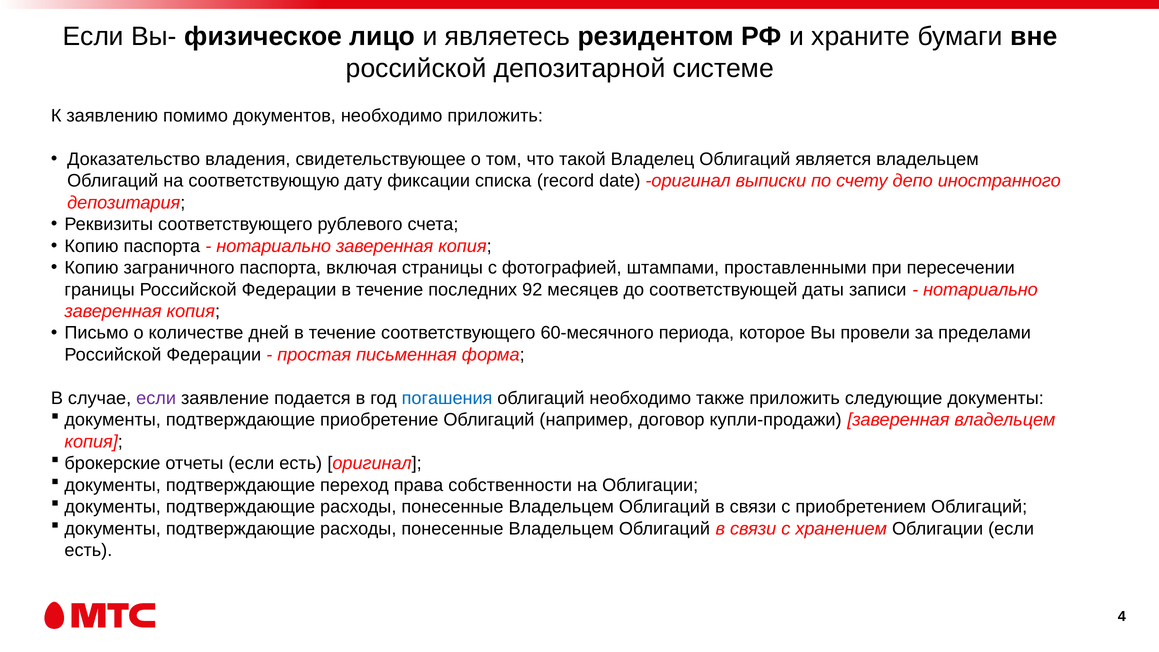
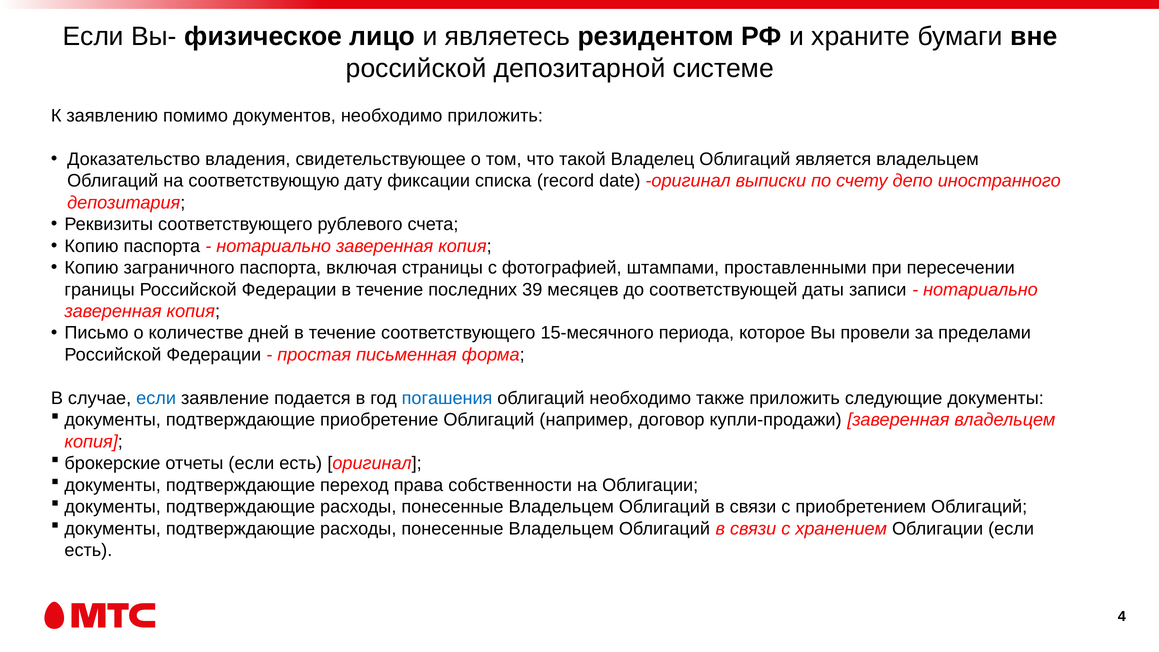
92: 92 -> 39
60-месячного: 60-месячного -> 15-месячного
если at (156, 398) colour: purple -> blue
